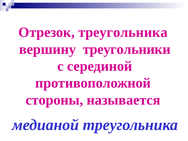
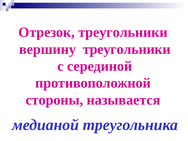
Отрезок треугольника: треугольника -> треугольники
